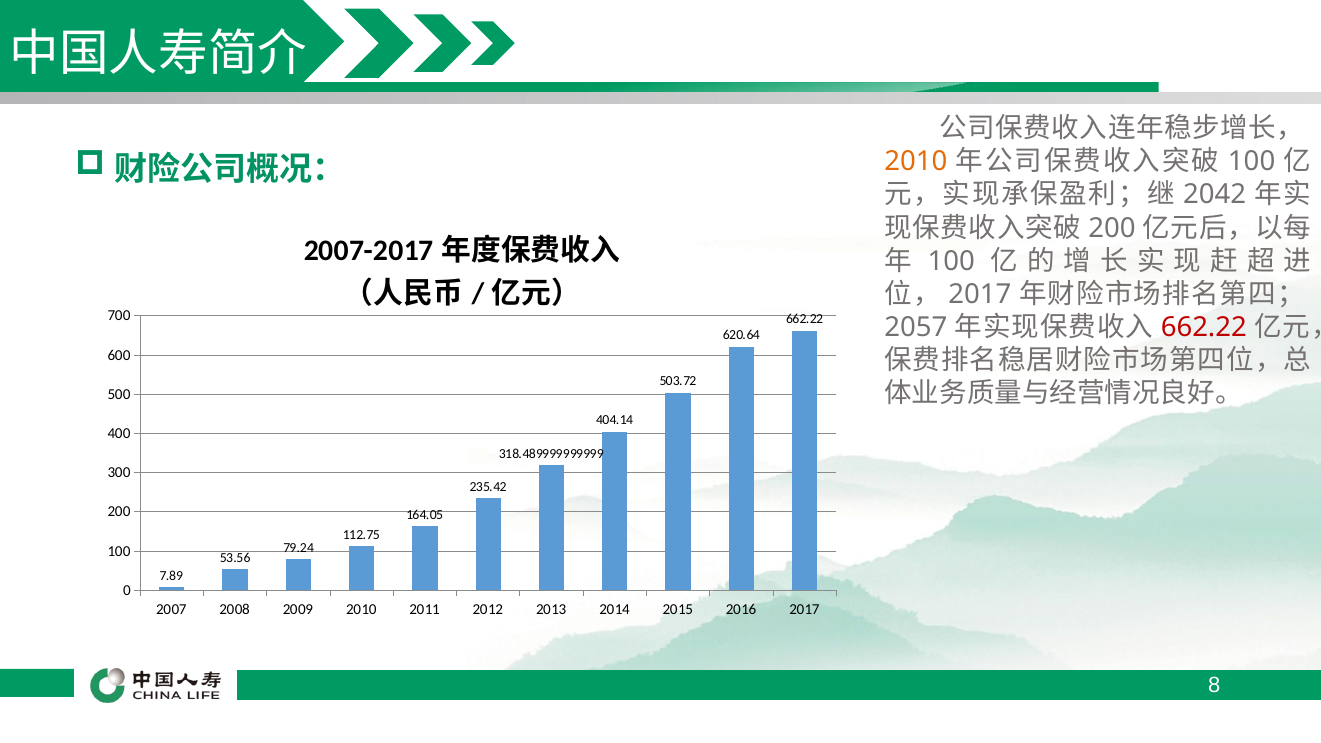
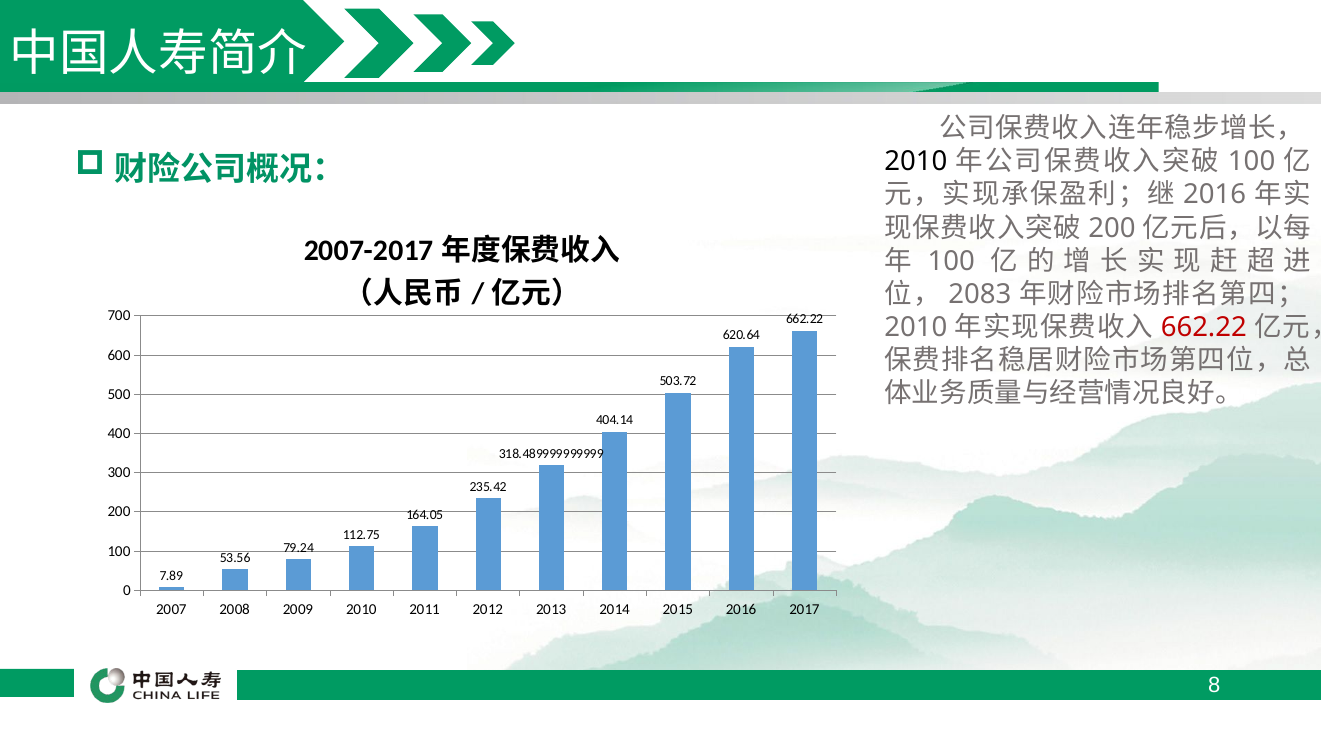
2010 at (916, 162) colour: orange -> black
2042 at (1215, 195): 2042 -> 2016
2017 at (980, 294): 2017 -> 2083
2057 at (916, 327): 2057 -> 2010
